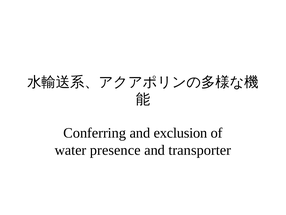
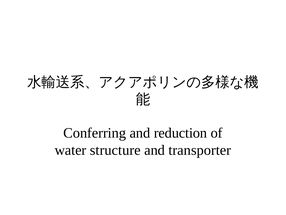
exclusion: exclusion -> reduction
presence: presence -> structure
